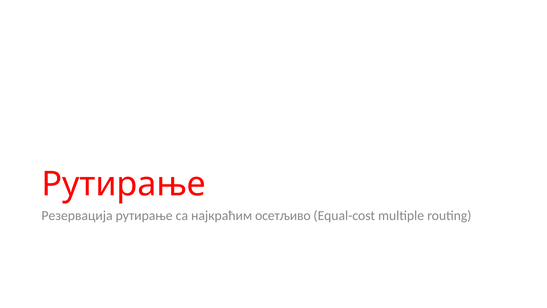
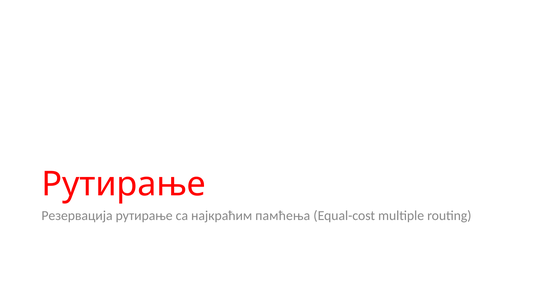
осетљиво: осетљиво -> памћења
